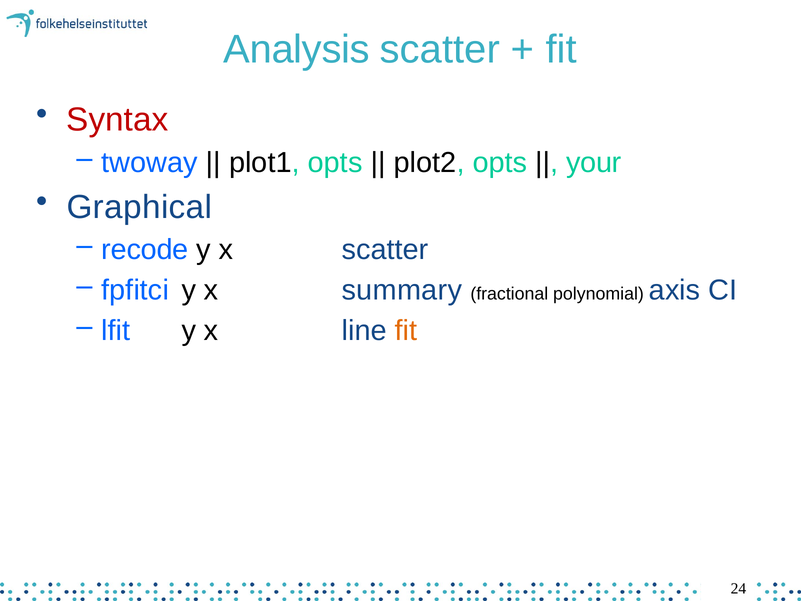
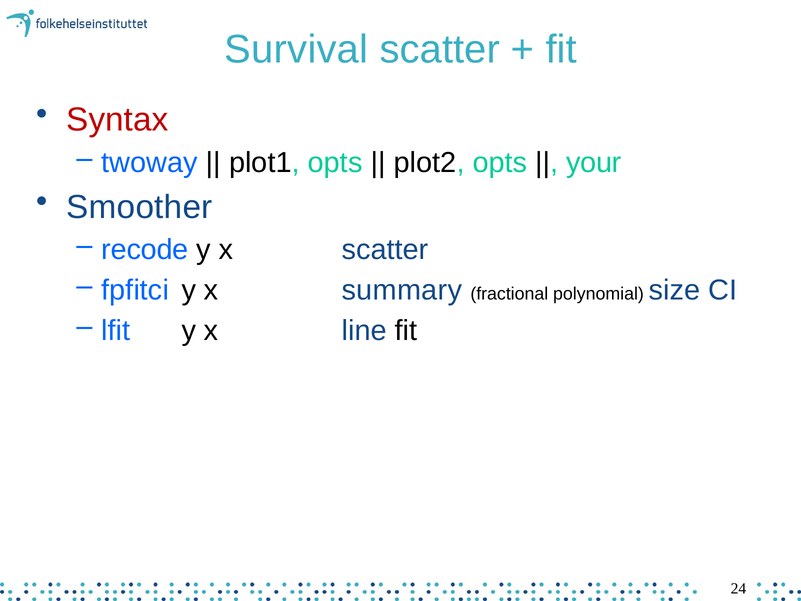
Analysis: Analysis -> Survival
Graphical: Graphical -> Smoother
axis: axis -> size
fit at (406, 331) colour: orange -> black
